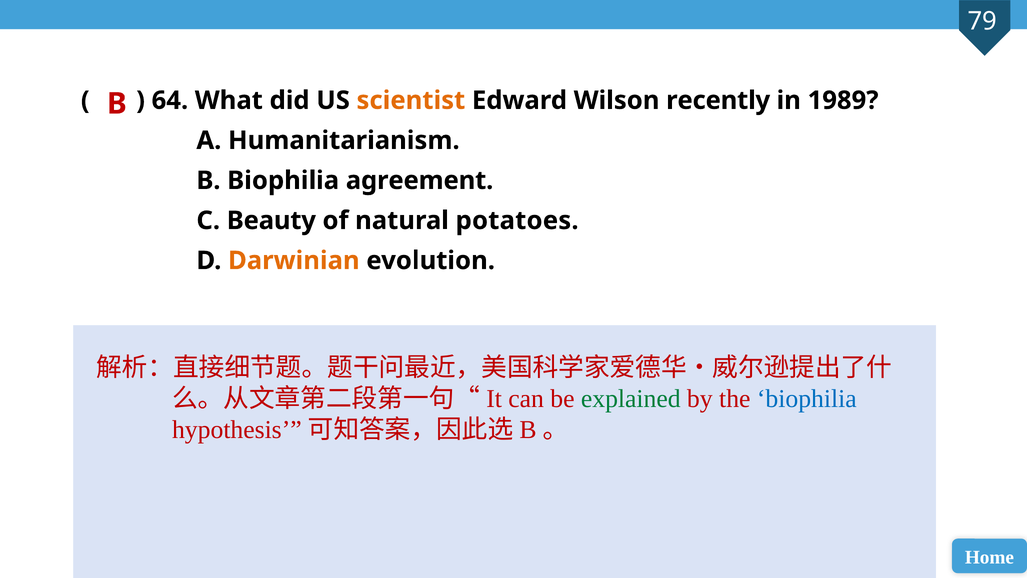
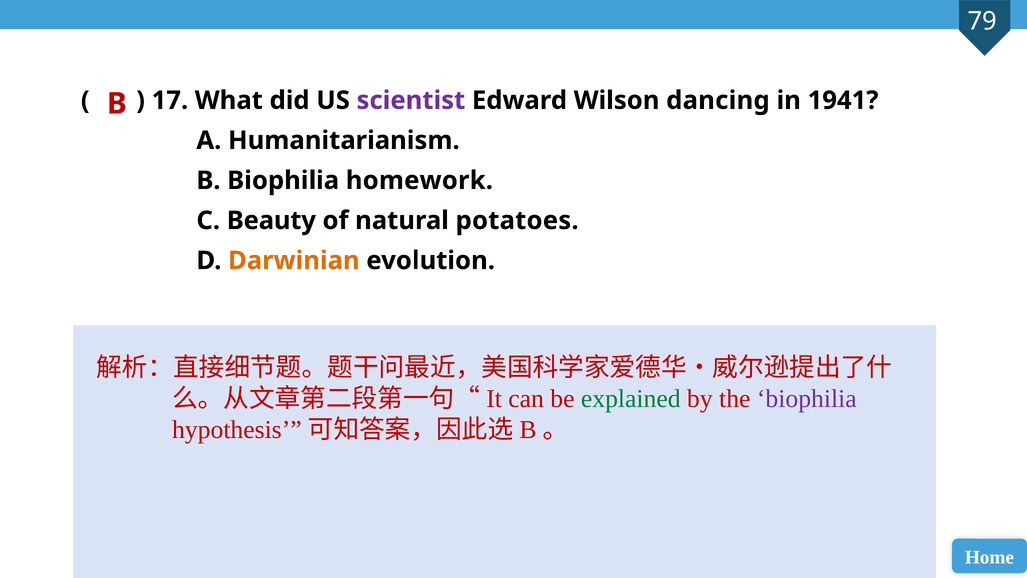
64: 64 -> 17
scientist colour: orange -> purple
recently: recently -> dancing
1989: 1989 -> 1941
agreement: agreement -> homework
biophilia at (807, 399) colour: blue -> purple
